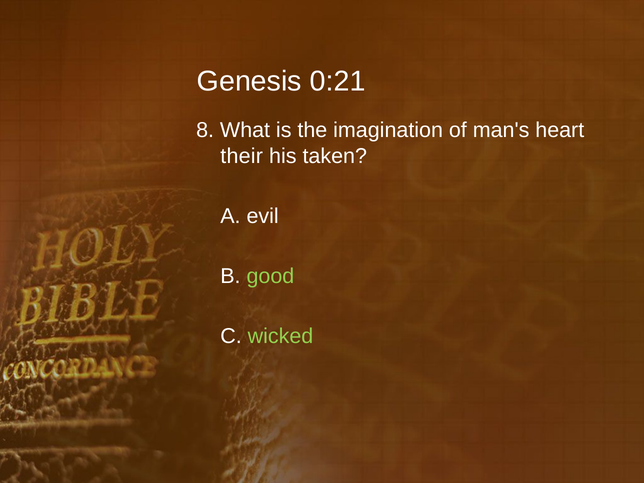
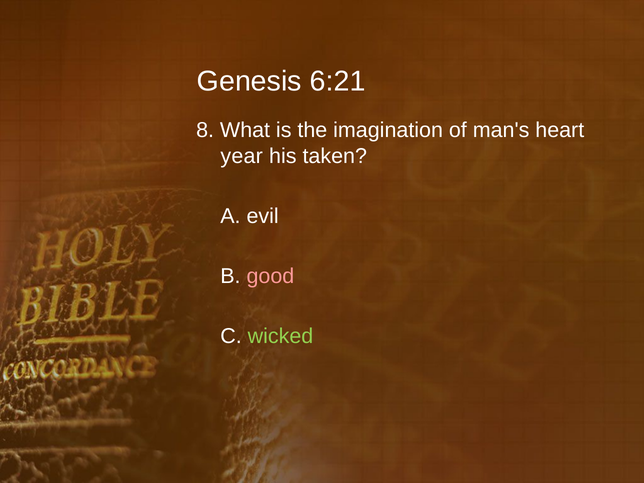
0:21: 0:21 -> 6:21
their: their -> year
good colour: light green -> pink
